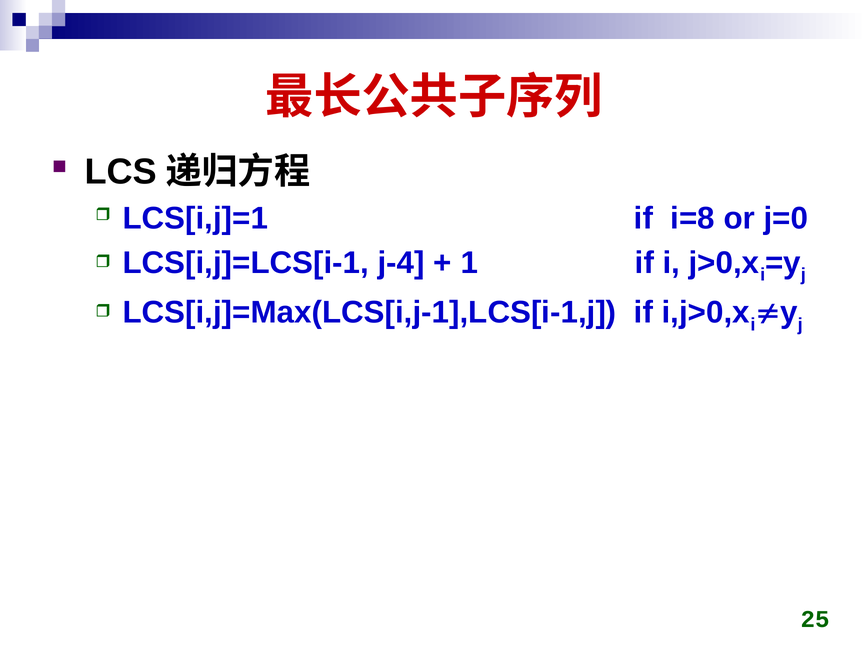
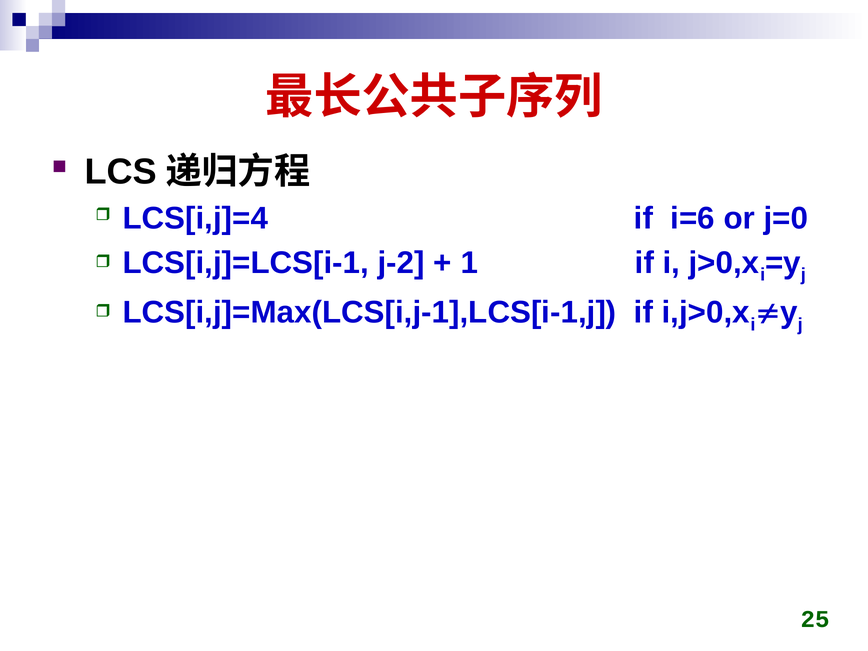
LCS[i,j]=1: LCS[i,j]=1 -> LCS[i,j]=4
i=8: i=8 -> i=6
j-4: j-4 -> j-2
